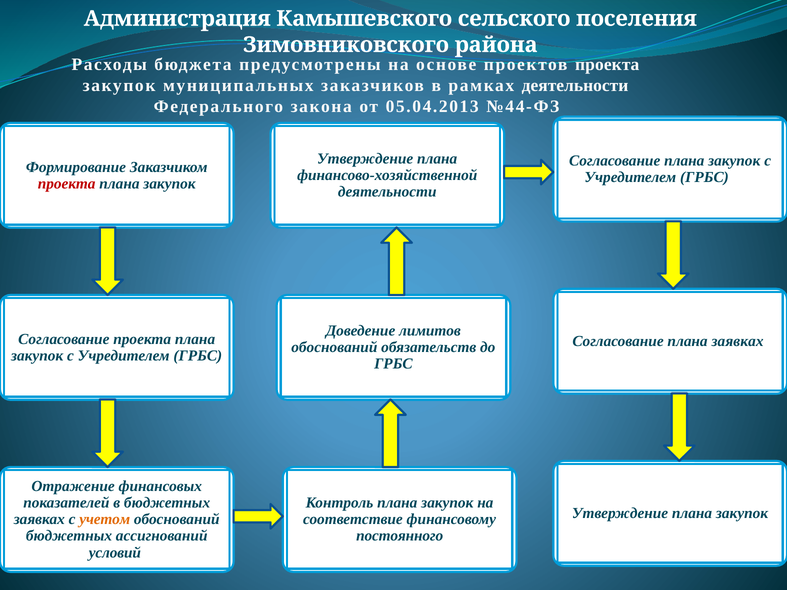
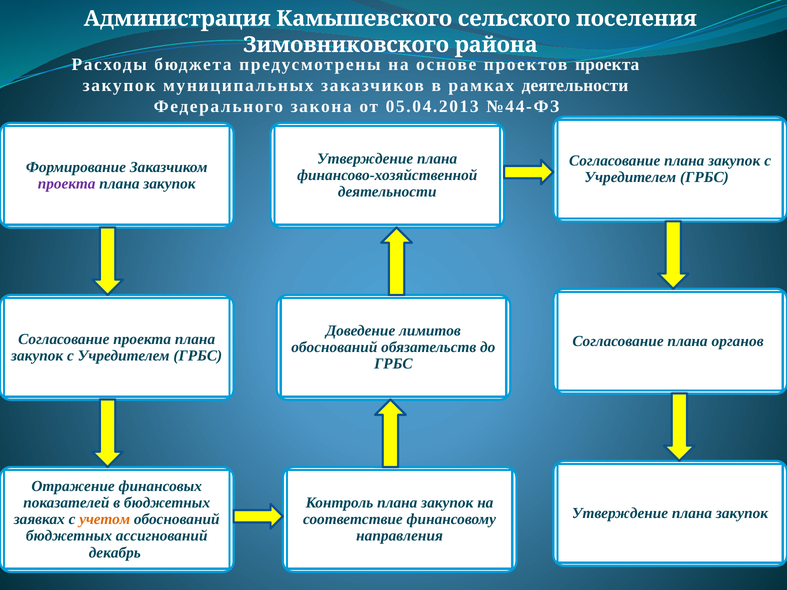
проекта at (67, 184) colour: red -> purple
плана заявках: заявках -> органов
постоянного: постоянного -> направления
условий: условий -> декабрь
